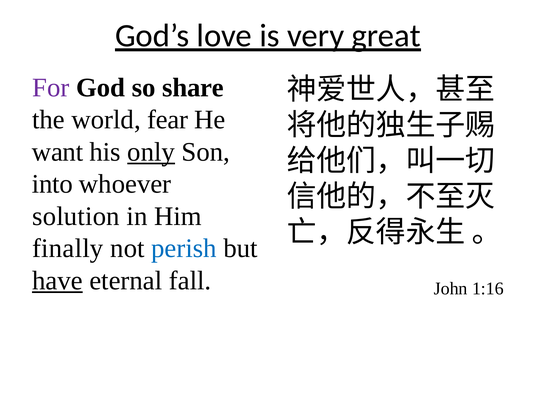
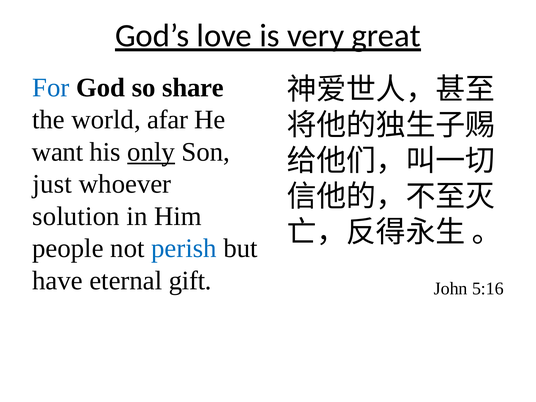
For colour: purple -> blue
fear: fear -> afar
into: into -> just
finally: finally -> people
have underline: present -> none
fall: fall -> gift
1:16: 1:16 -> 5:16
